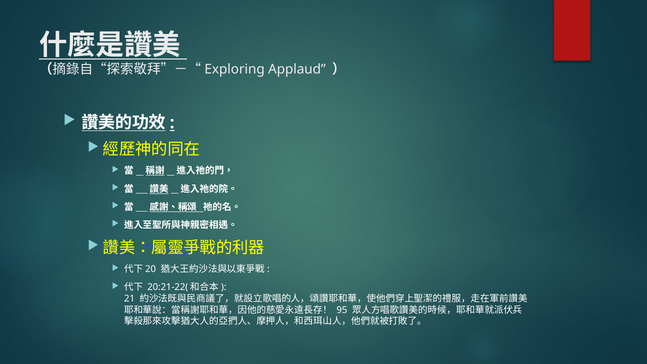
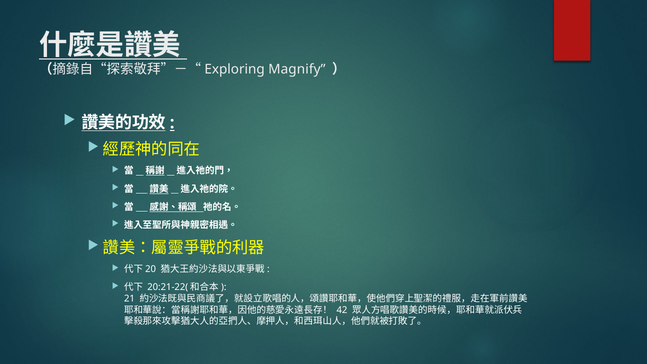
Applaud: Applaud -> Magnify
95: 95 -> 42
